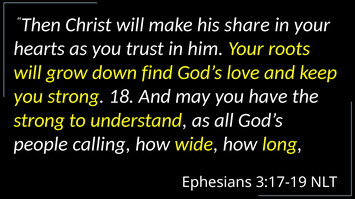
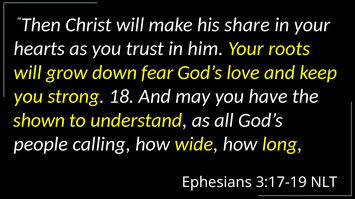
find: find -> fear
strong at (39, 121): strong -> shown
